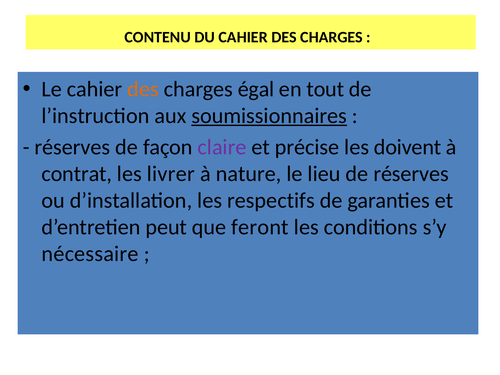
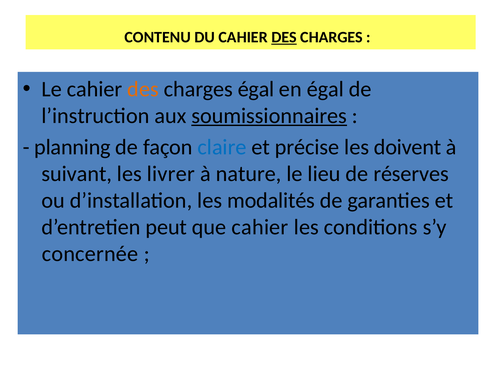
DES at (284, 37) underline: none -> present
en tout: tout -> égal
réserves at (72, 147): réserves -> planning
claire colour: purple -> blue
contrat: contrat -> suivant
respectifs: respectifs -> modalités
que feront: feront -> cahier
nécessaire: nécessaire -> concernée
